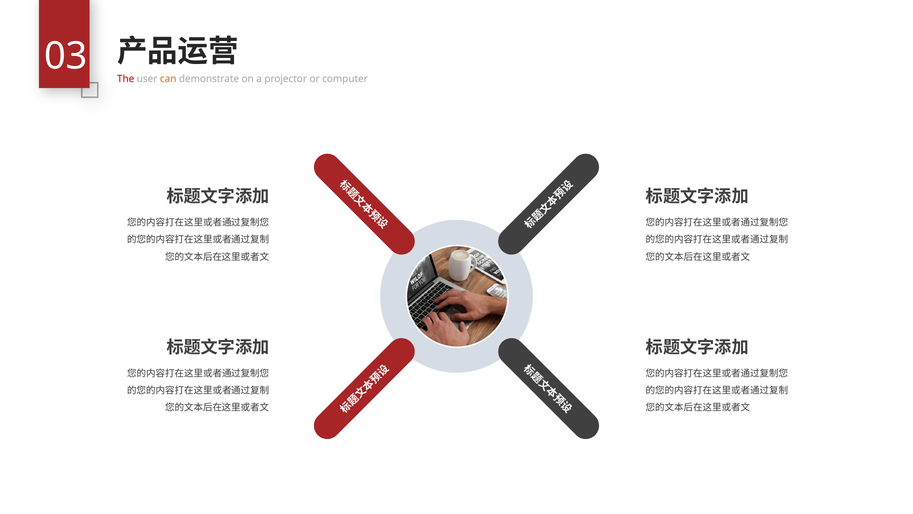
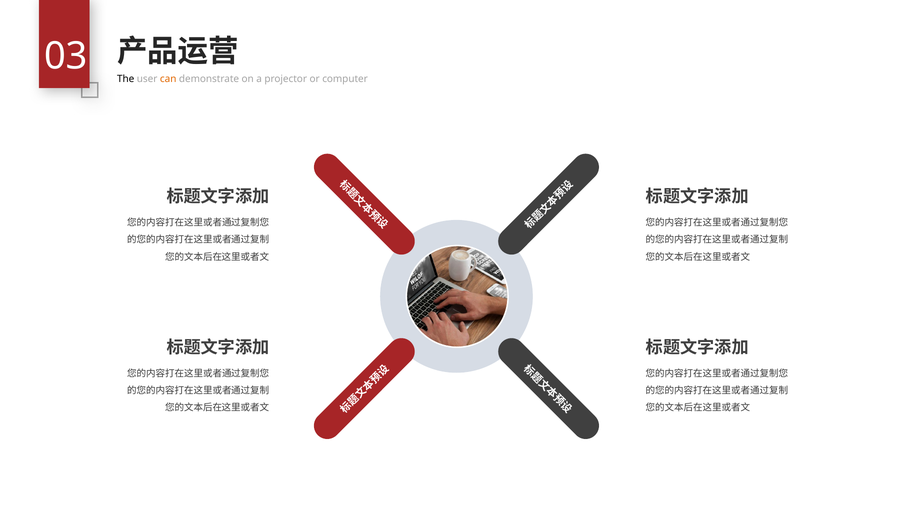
The colour: red -> black
